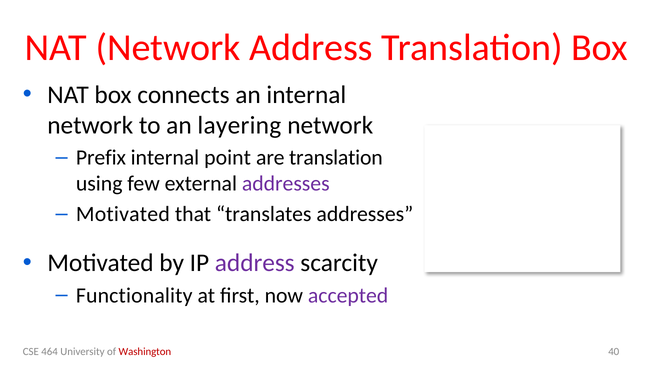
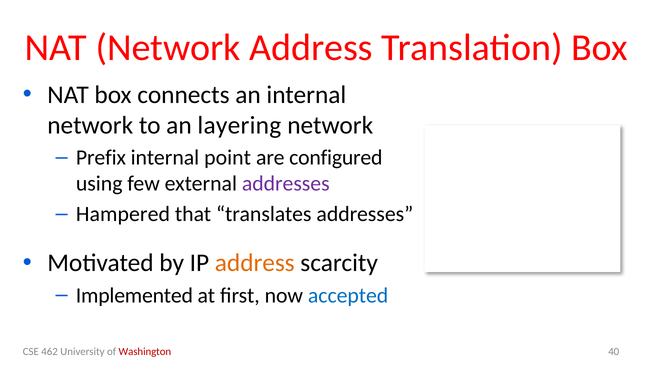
are translation: translation -> configured
Motivated at (123, 214): Motivated -> Hampered
address at (255, 263) colour: purple -> orange
Functionality: Functionality -> Implemented
accepted colour: purple -> blue
464: 464 -> 462
